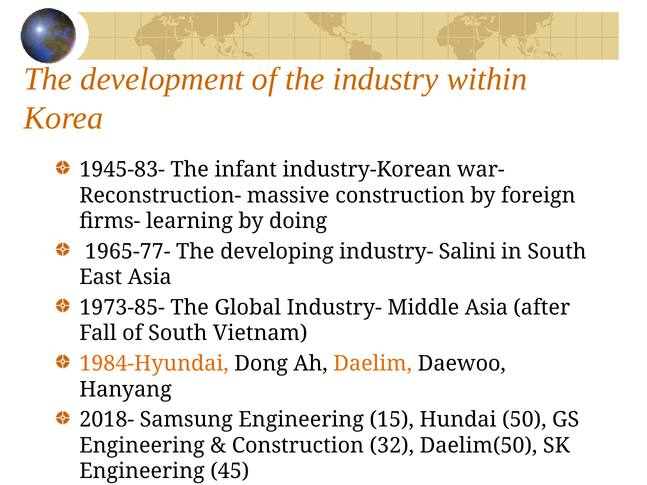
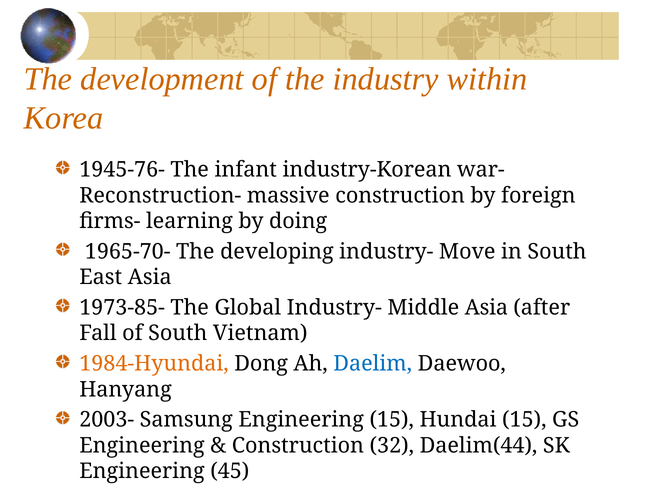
1945-83-: 1945-83- -> 1945-76-
1965-77-: 1965-77- -> 1965-70-
Salini: Salini -> Move
Daelim colour: orange -> blue
2018-: 2018- -> 2003-
Hundai 50: 50 -> 15
Daelim(50: Daelim(50 -> Daelim(44
